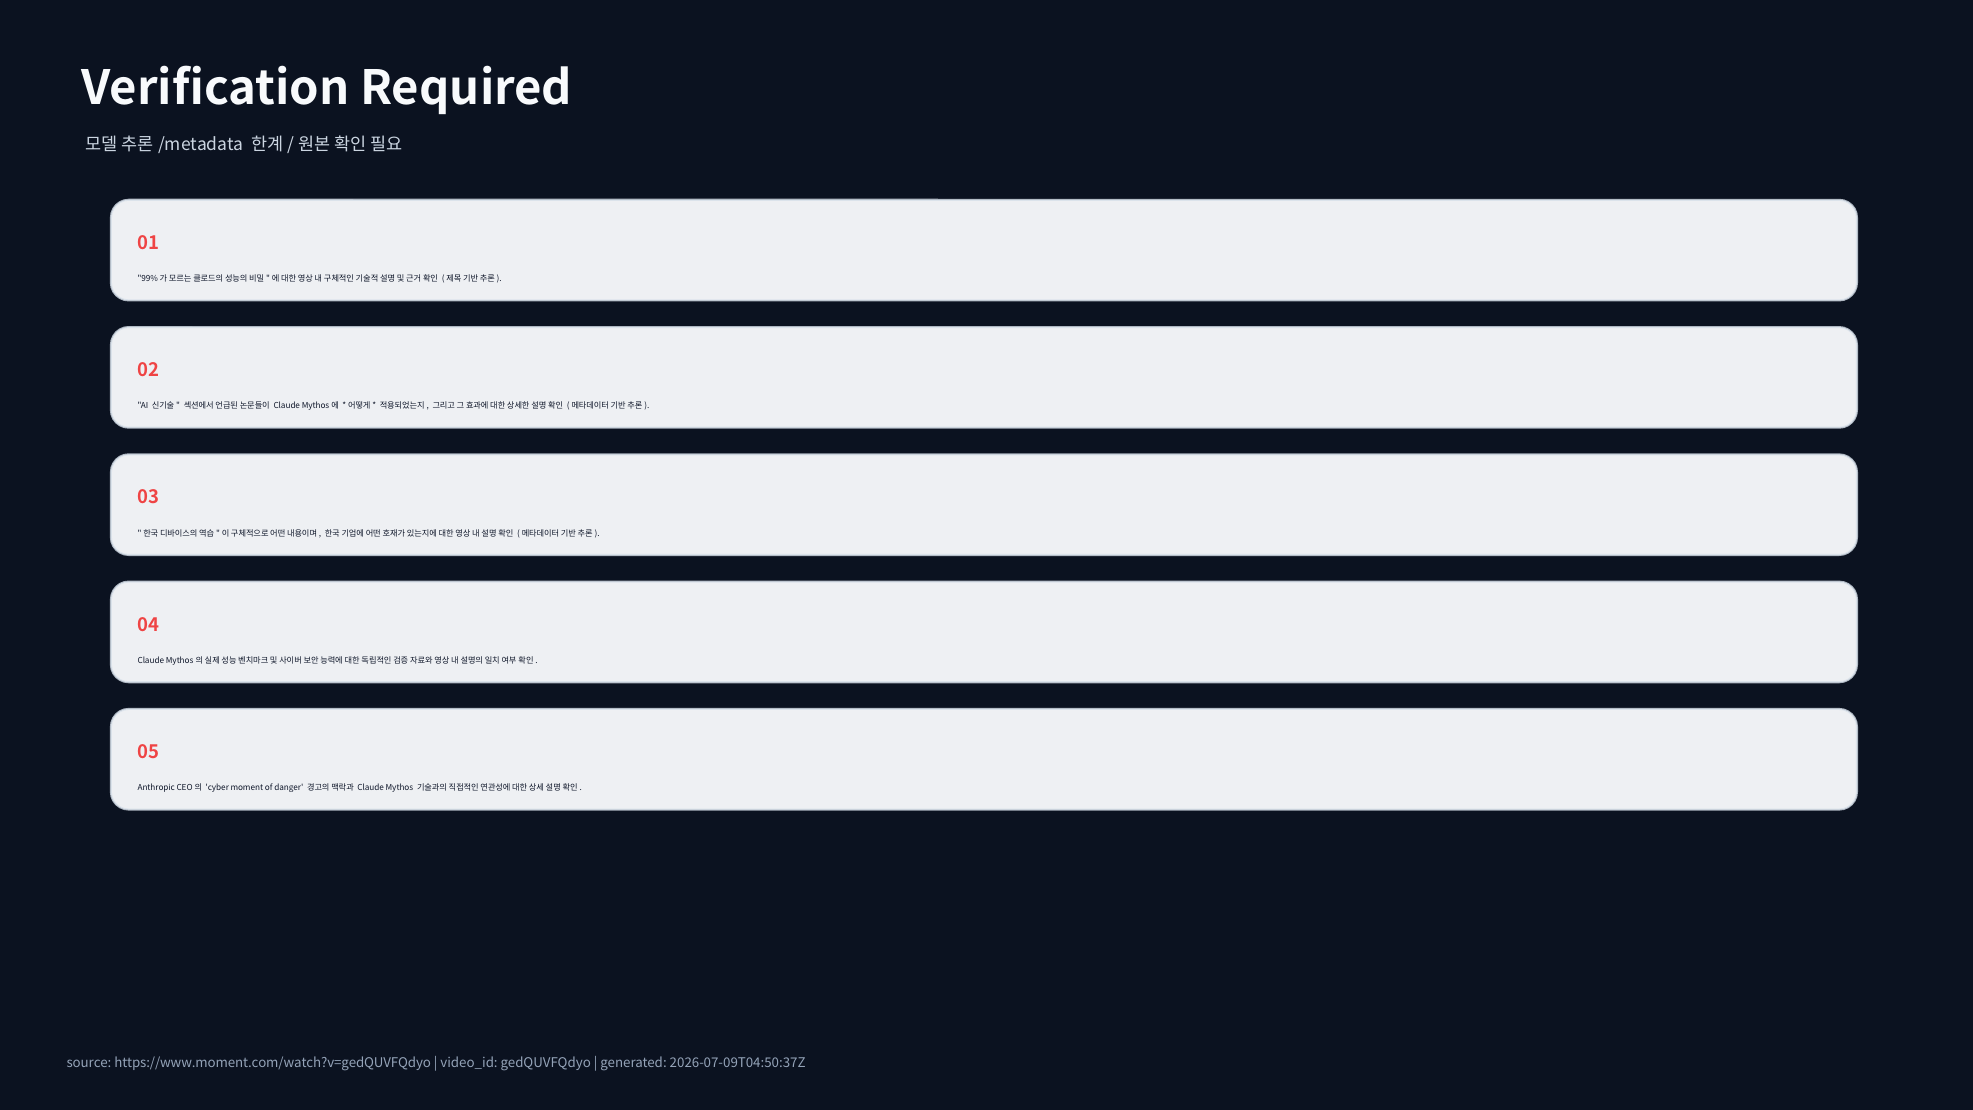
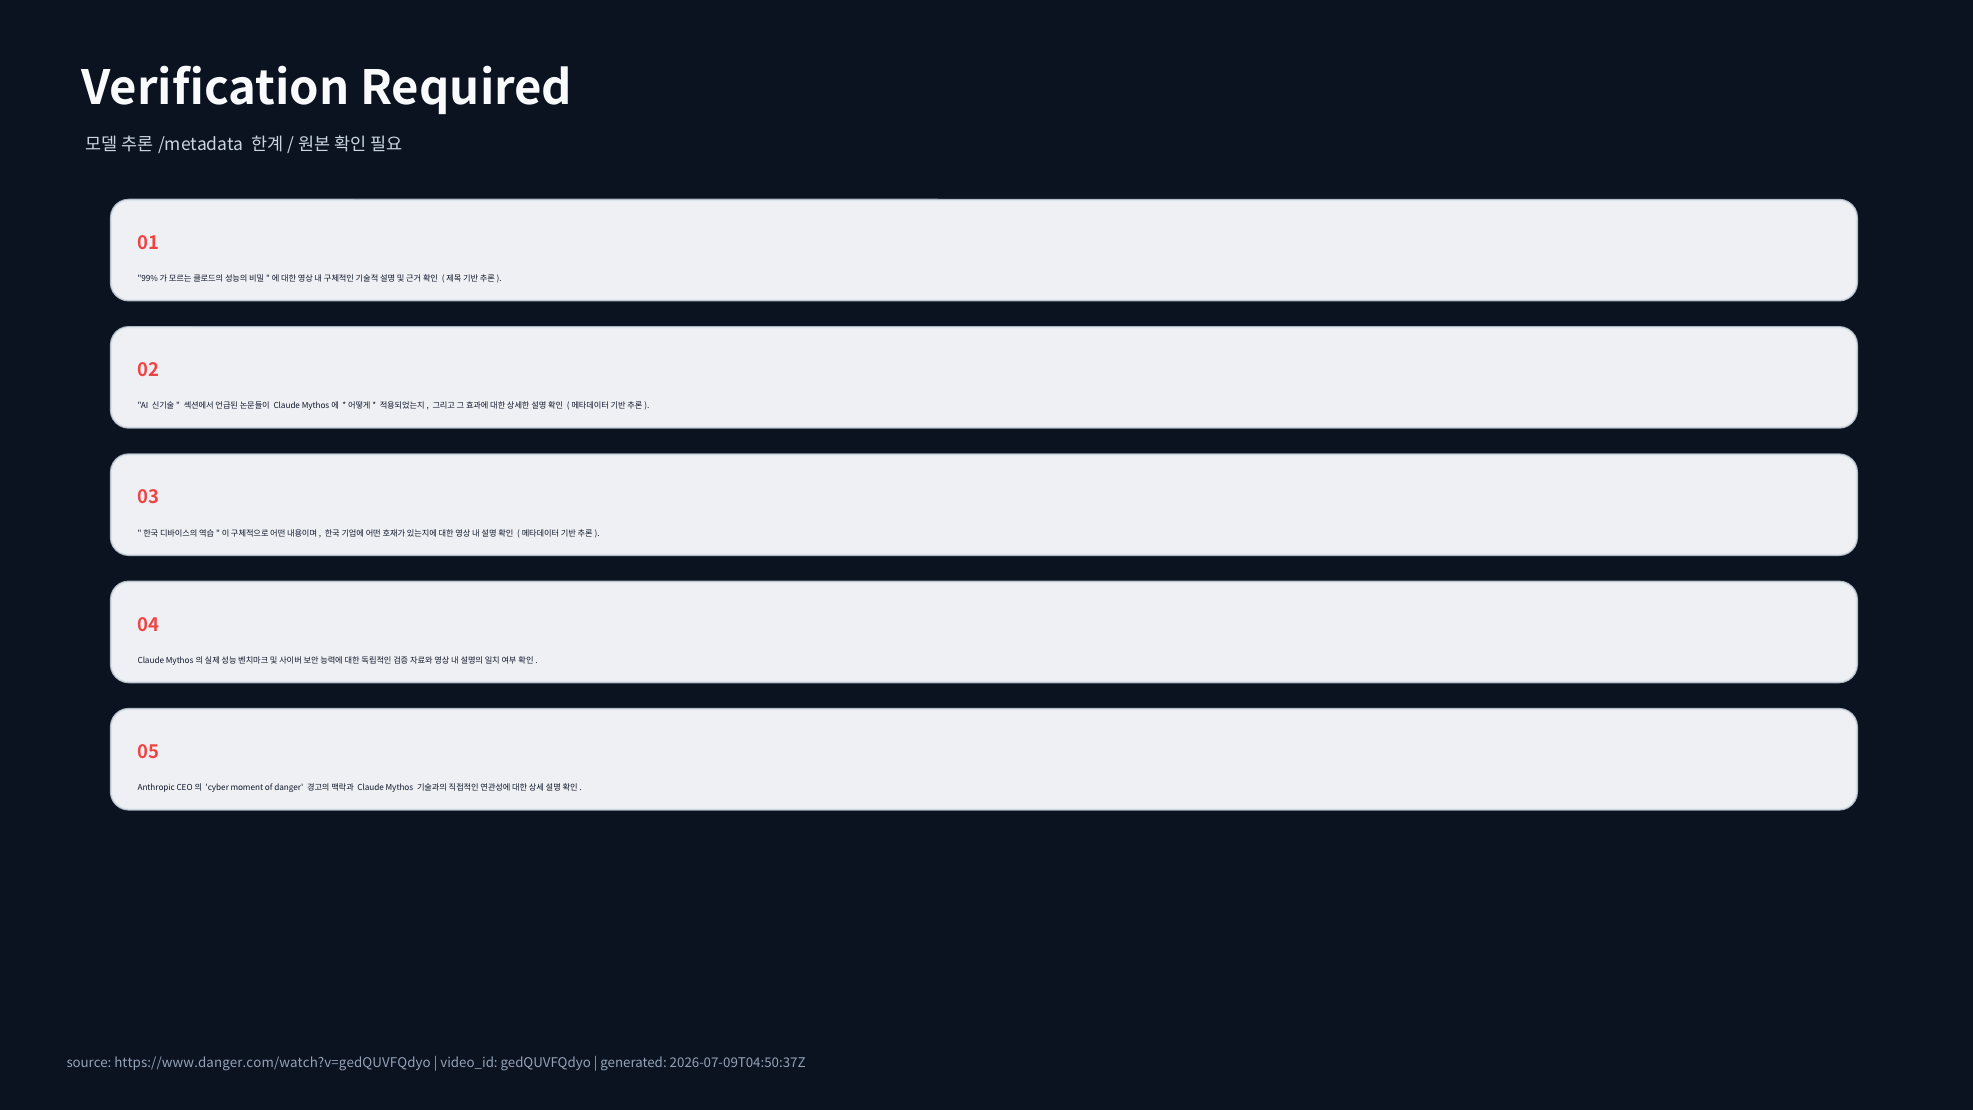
https://www.moment.com/watch?v=gedQUVFQdyo: https://www.moment.com/watch?v=gedQUVFQdyo -> https://www.danger.com/watch?v=gedQUVFQdyo
